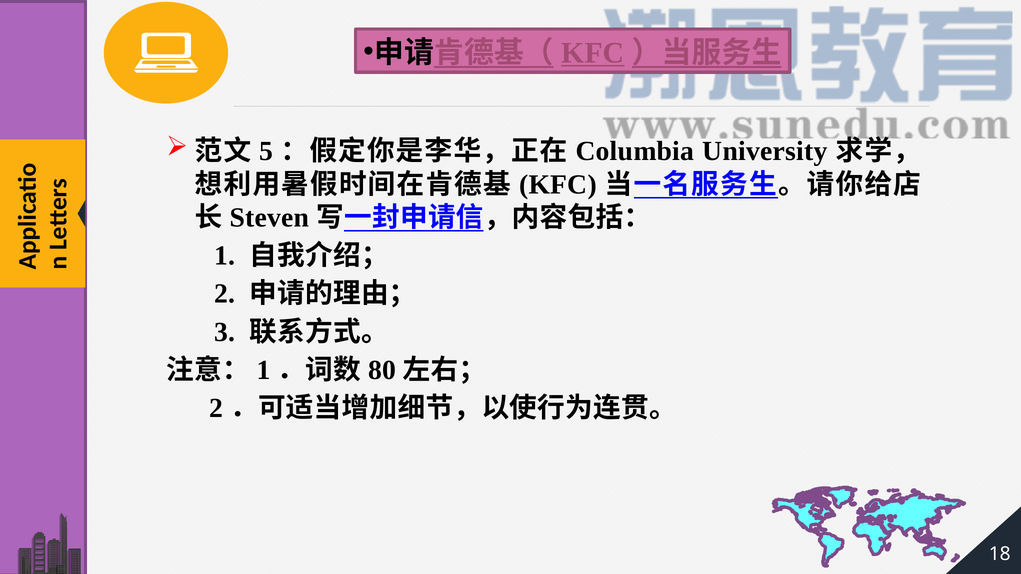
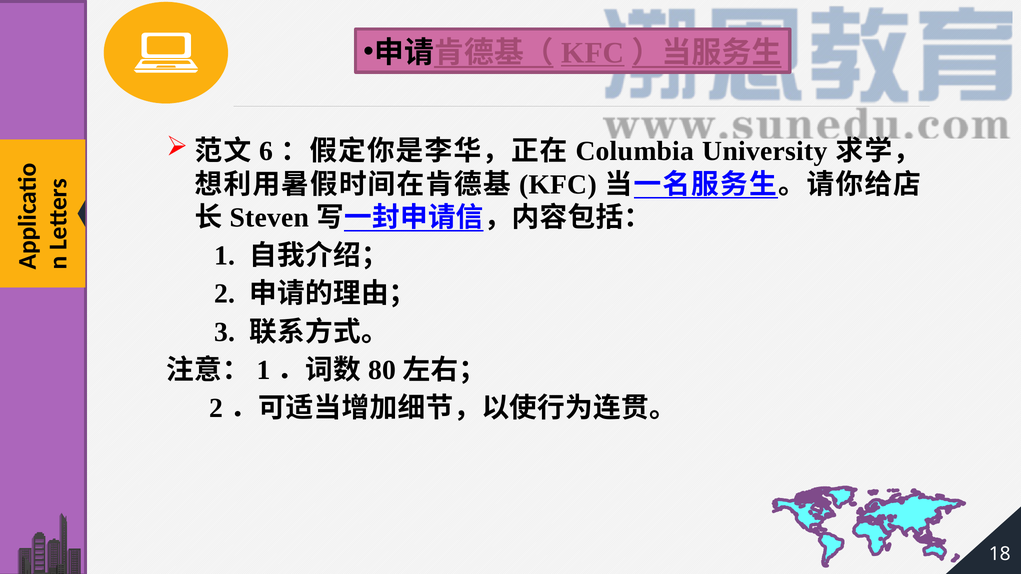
5: 5 -> 6
